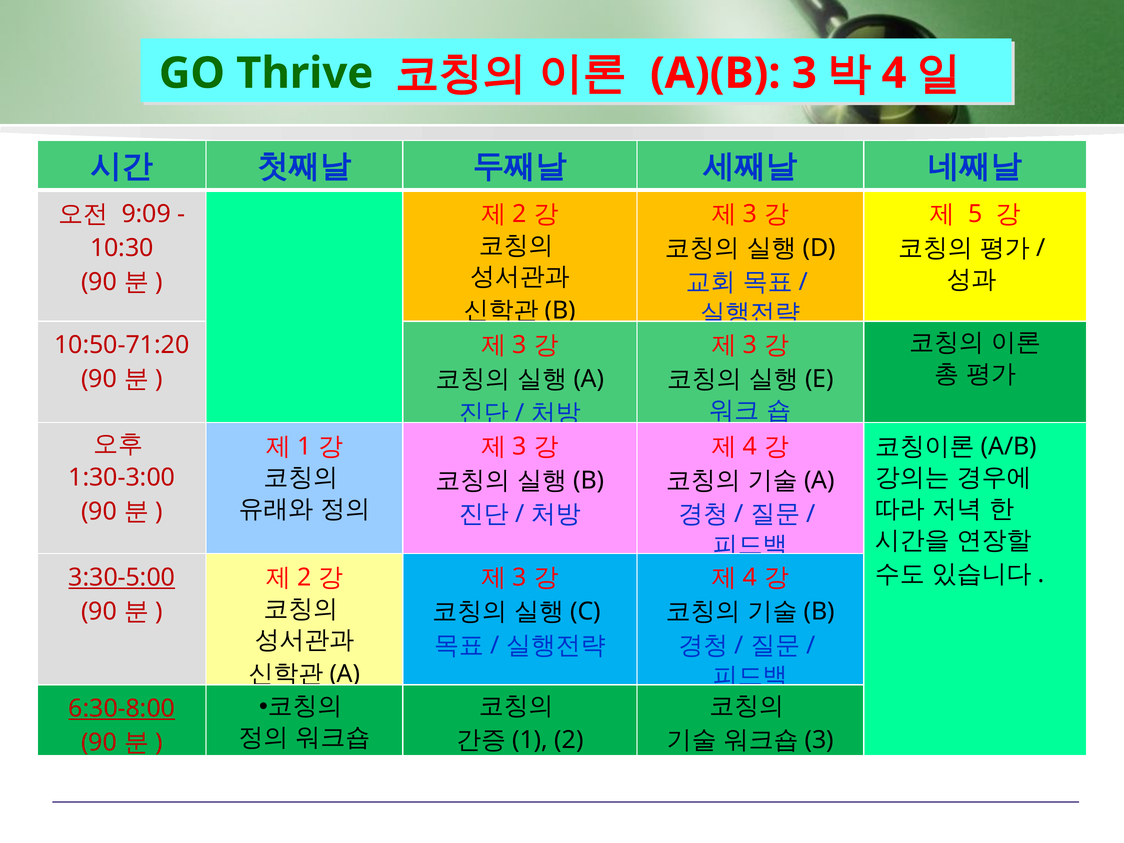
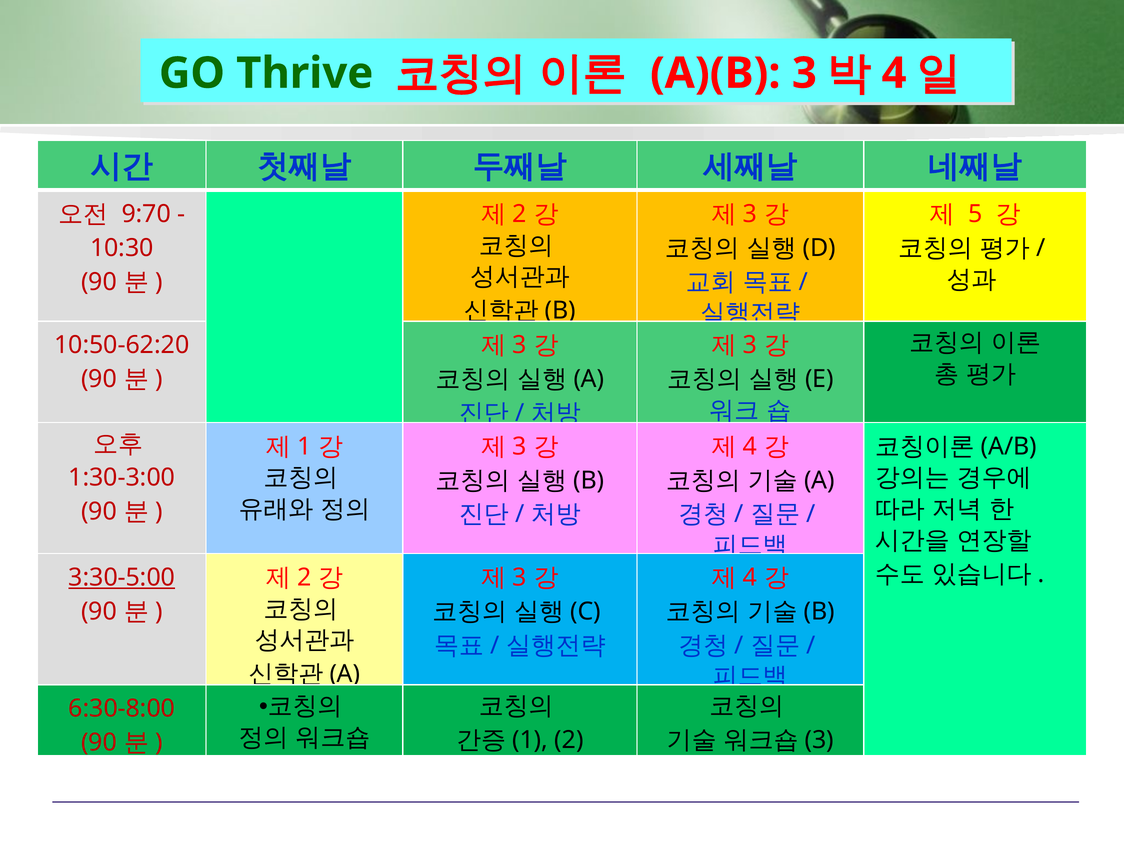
9:09: 9:09 -> 9:70
10:50-71:20: 10:50-71:20 -> 10:50-62:20
6:30-8:00 underline: present -> none
